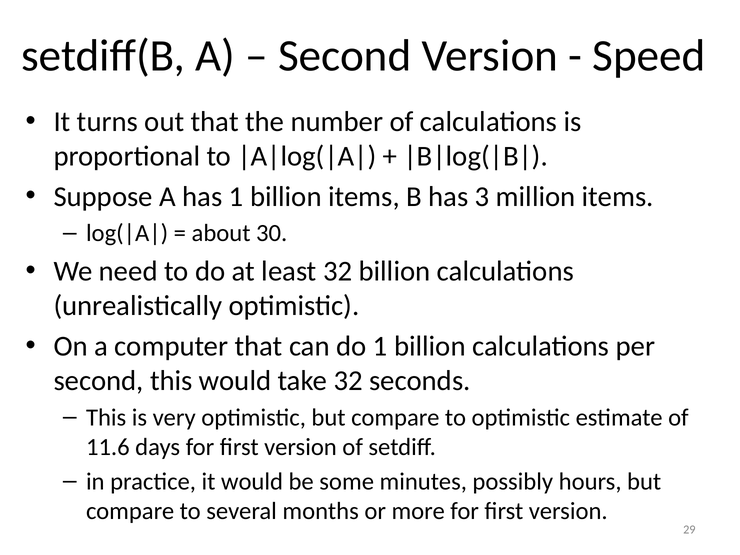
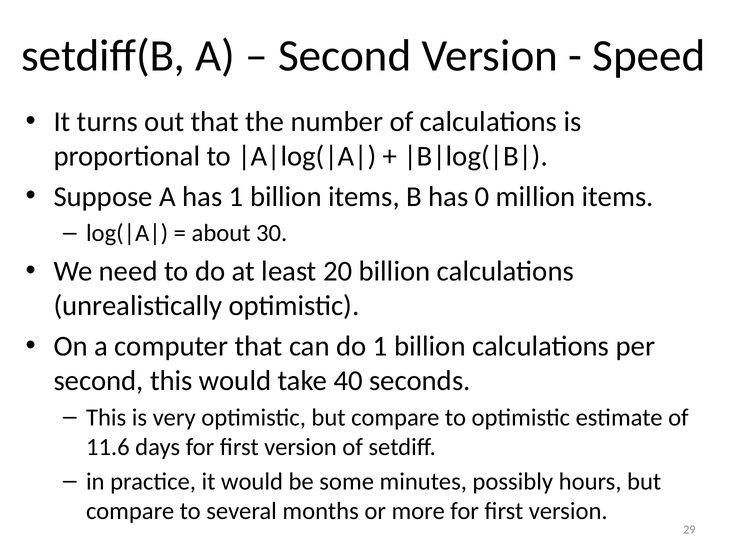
3: 3 -> 0
least 32: 32 -> 20
take 32: 32 -> 40
